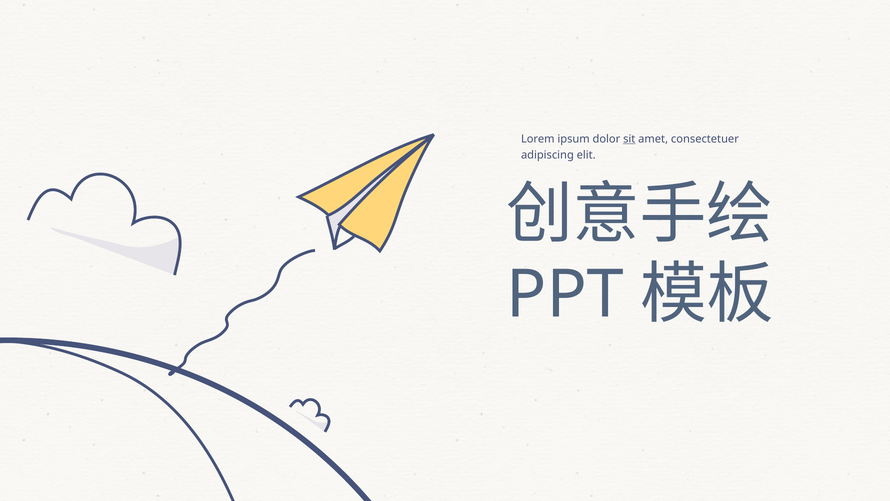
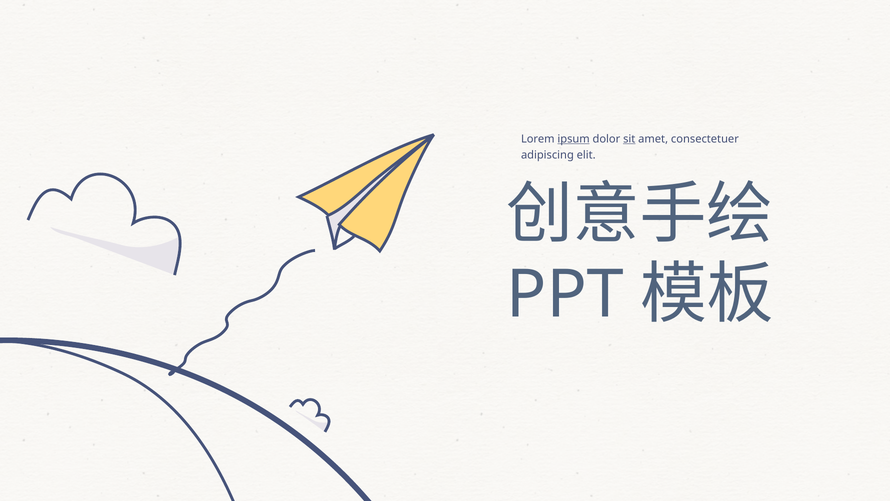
ipsum underline: none -> present
